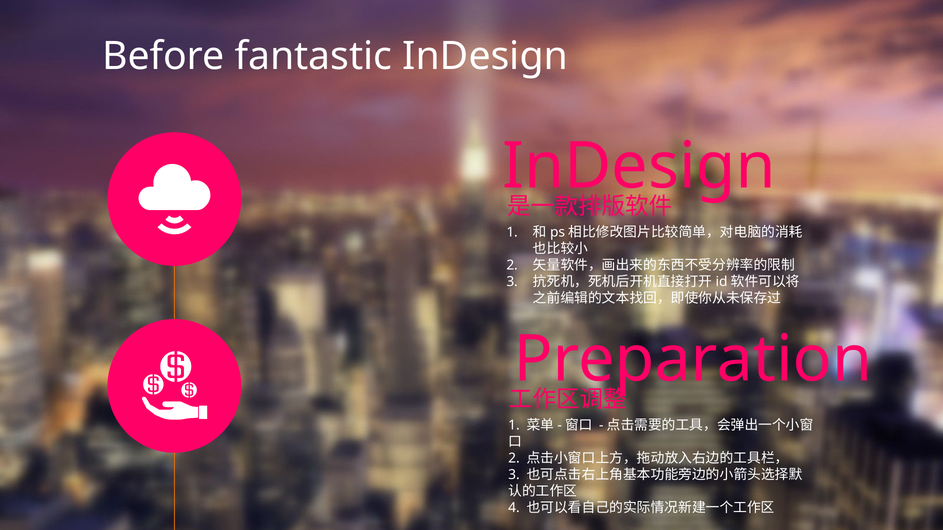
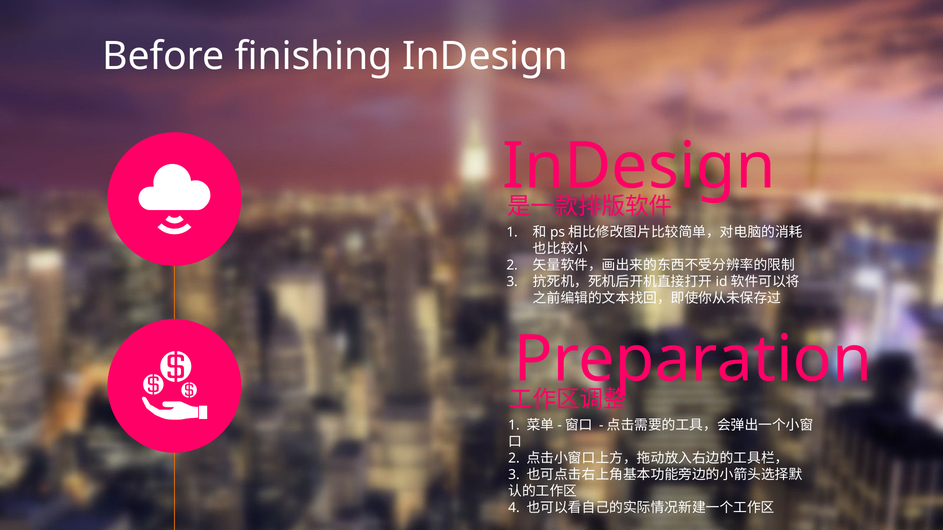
fantastic: fantastic -> finishing
